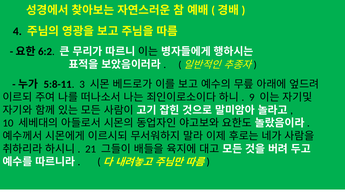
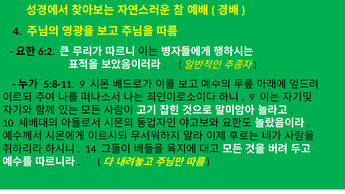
5:8-11 3: 3 -> 9
21: 21 -> 14
